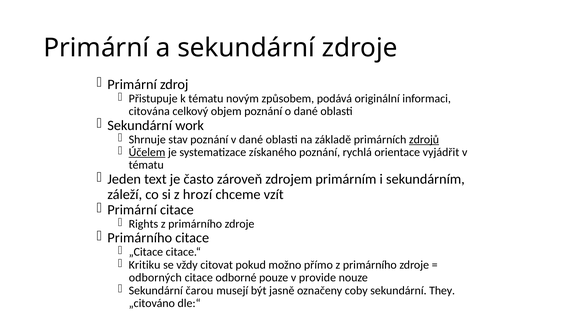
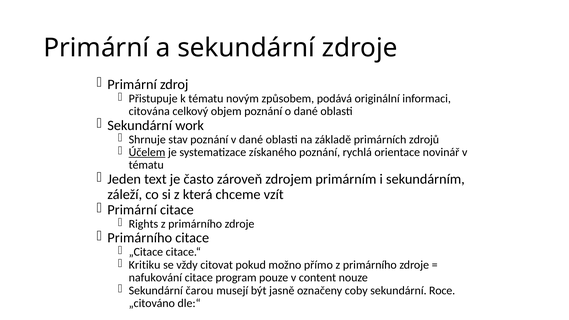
zdrojů underline: present -> none
vyjádřit: vyjádřit -> novinář
hrozí: hrozí -> která
odborných: odborných -> nafukování
odborné: odborné -> program
provide: provide -> content
They: They -> Roce
